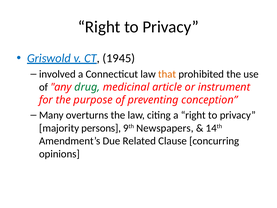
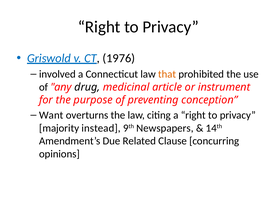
1945: 1945 -> 1976
drug colour: green -> black
Many: Many -> Want
persons: persons -> instead
